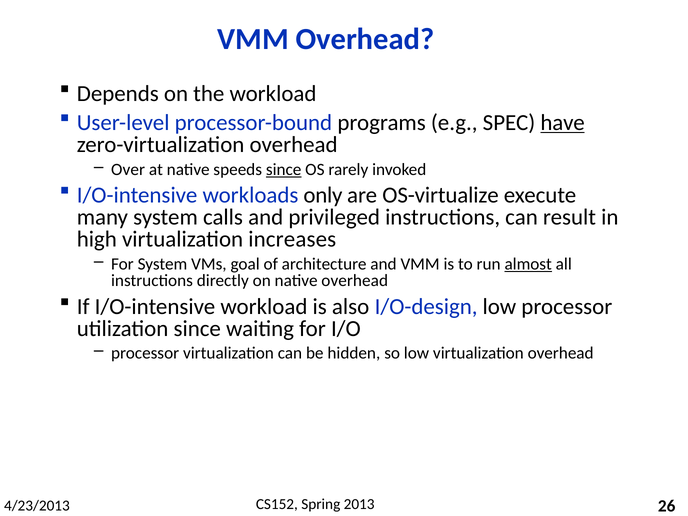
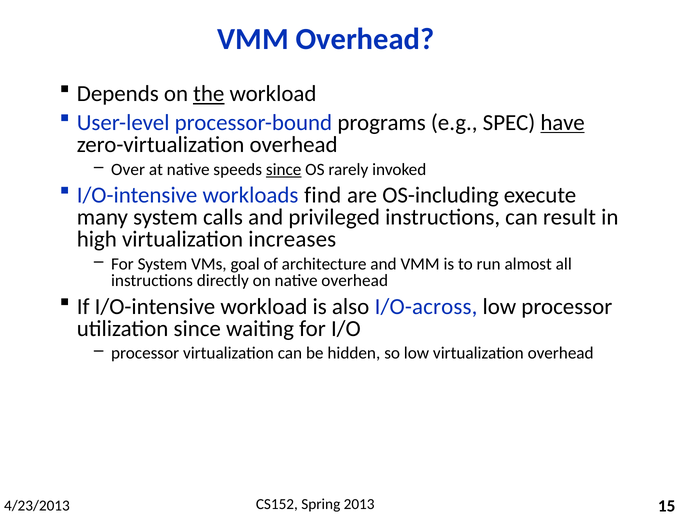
the underline: none -> present
only: only -> find
OS-virtualize: OS-virtualize -> OS-including
almost underline: present -> none
I/O-design: I/O-design -> I/O-across
26: 26 -> 15
